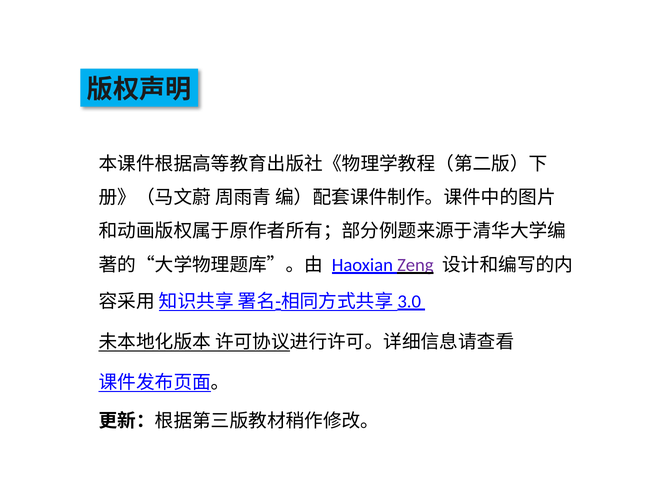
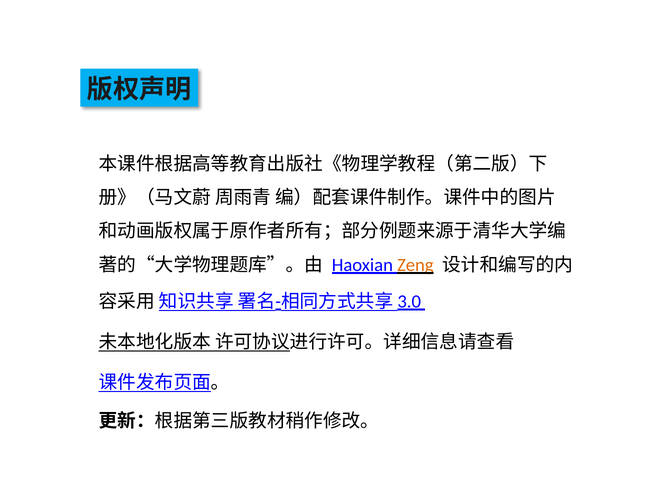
Zeng colour: purple -> orange
